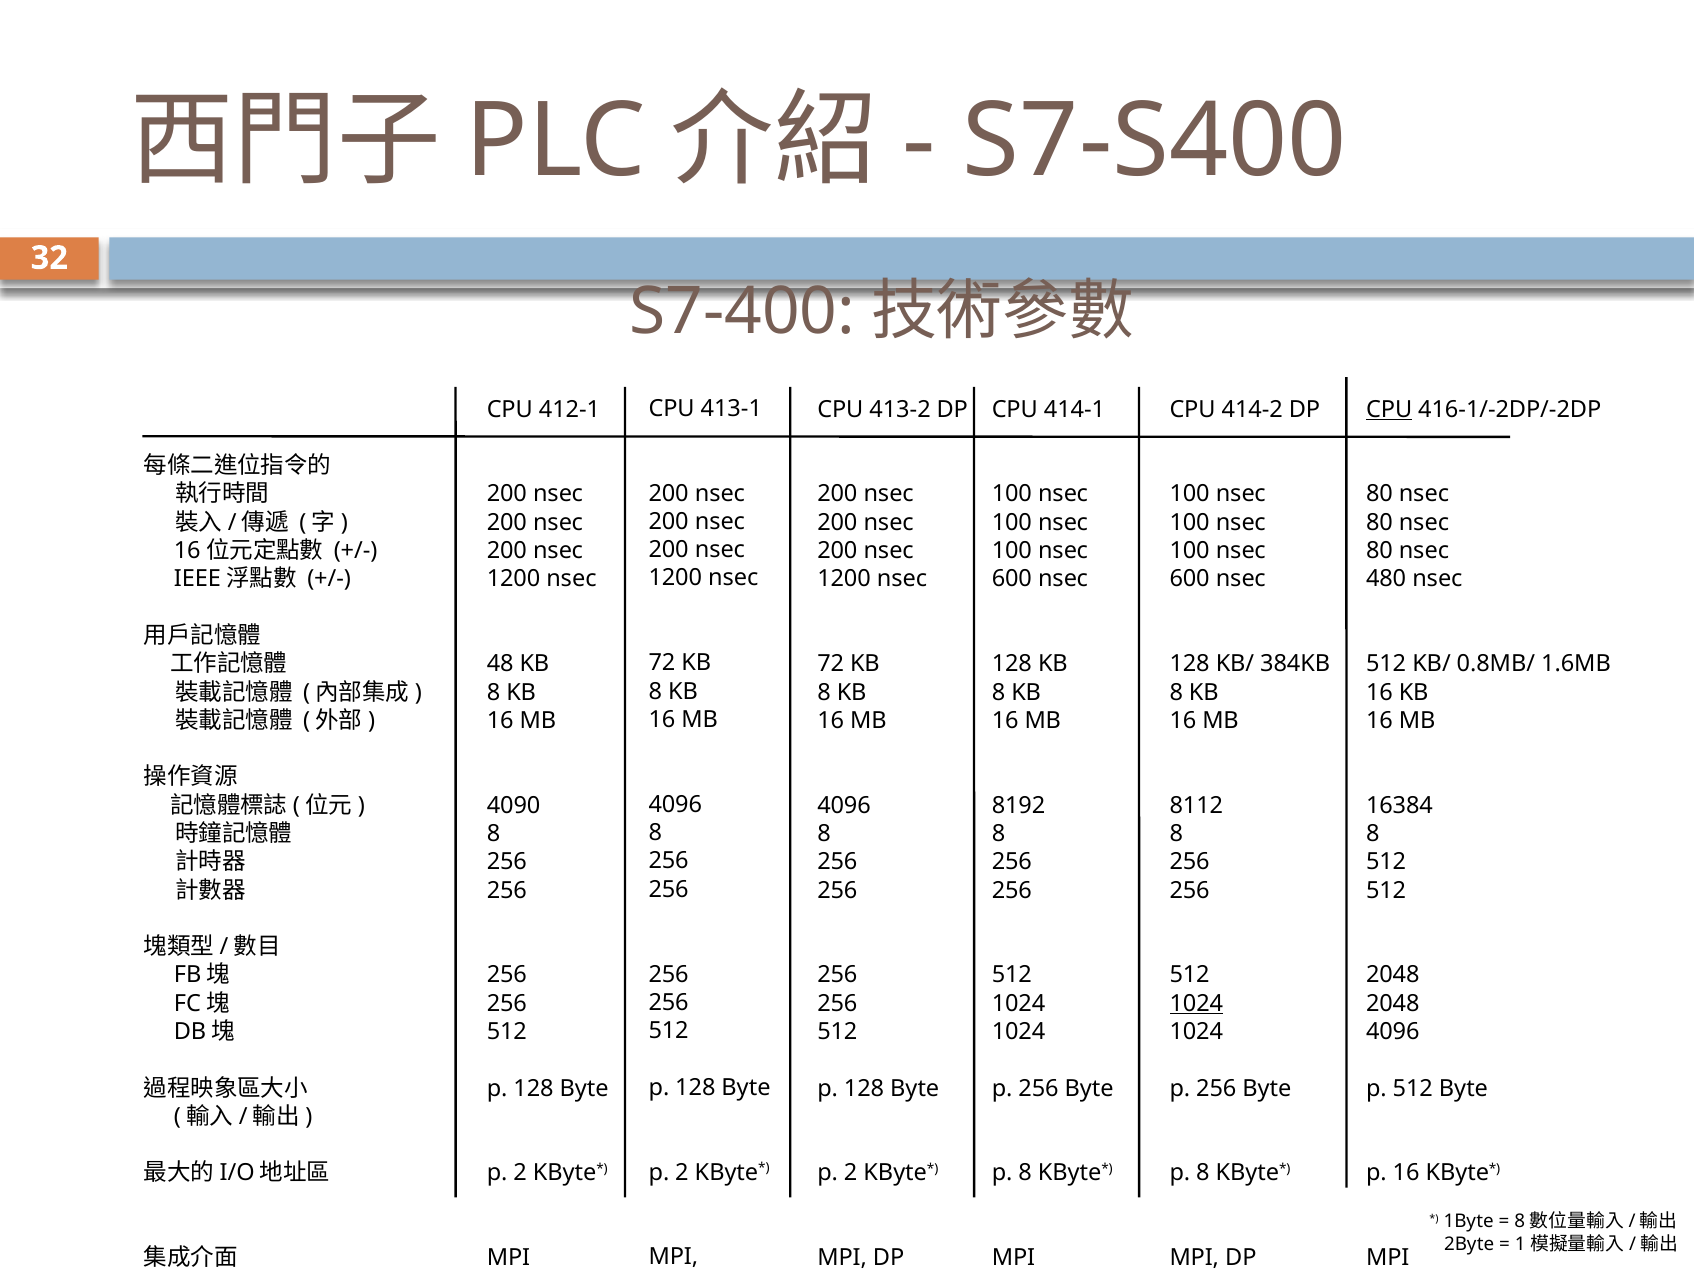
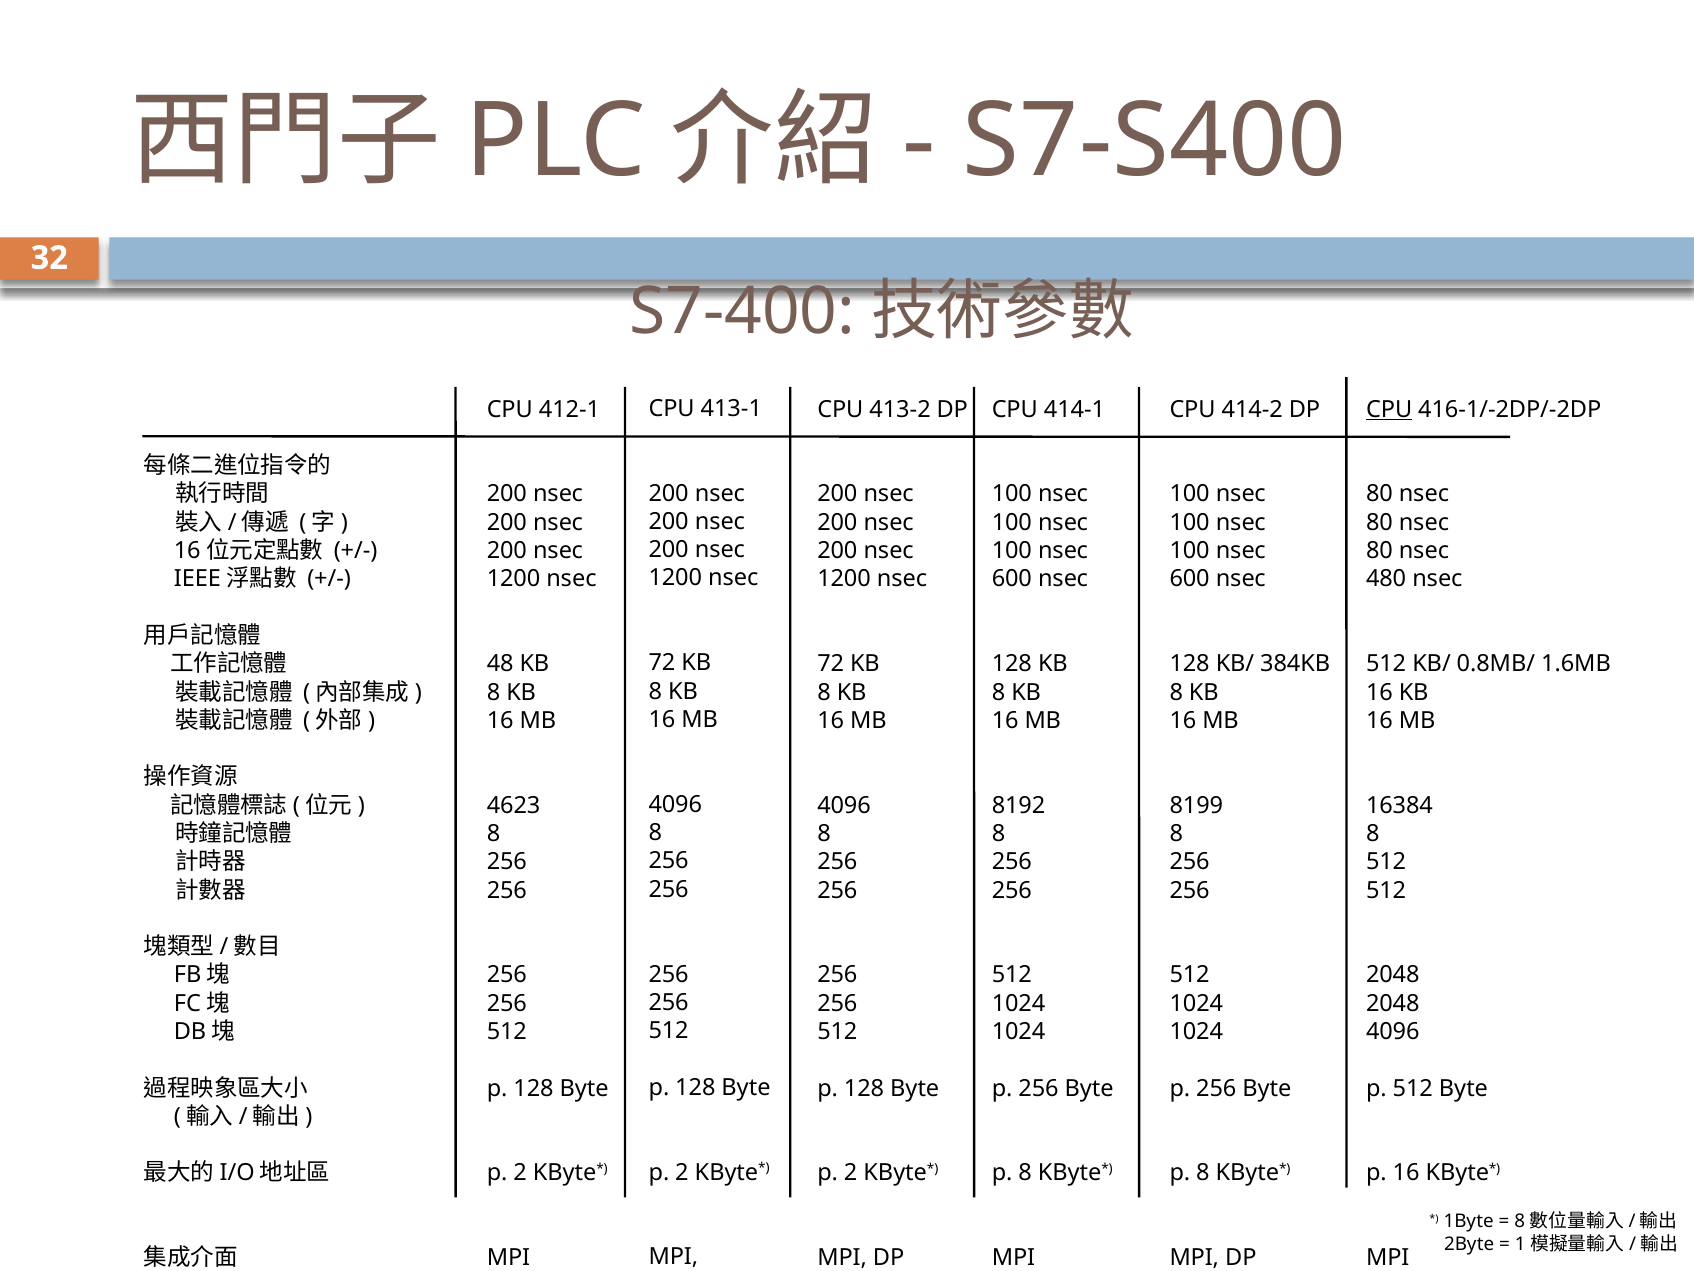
4090: 4090 -> 4623
8112: 8112 -> 8199
1024 at (1196, 1003) underline: present -> none
